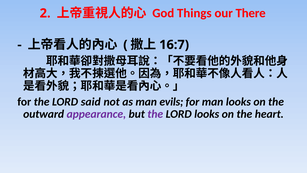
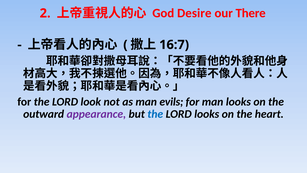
Things: Things -> Desire
said: said -> look
the at (155, 114) colour: purple -> blue
